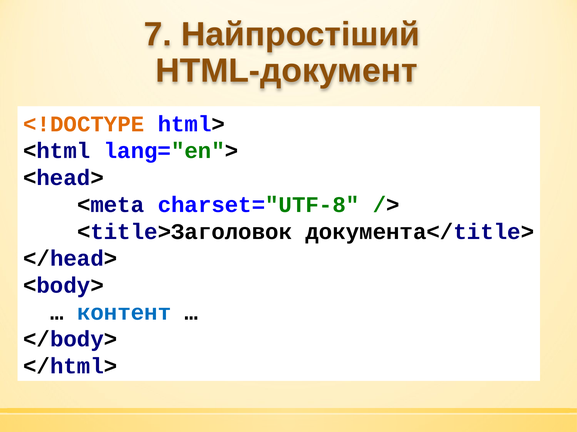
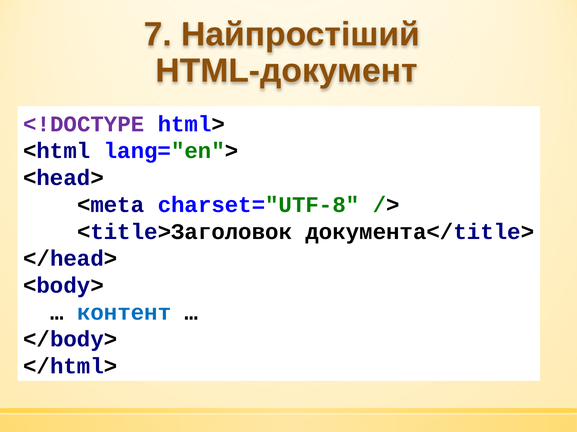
<!DOCTYPE colour: orange -> purple
